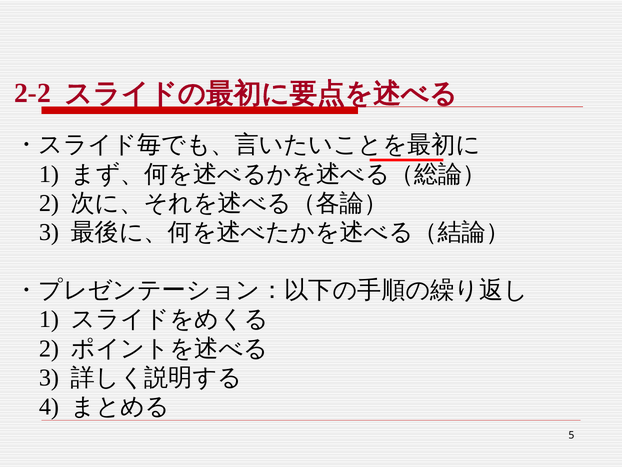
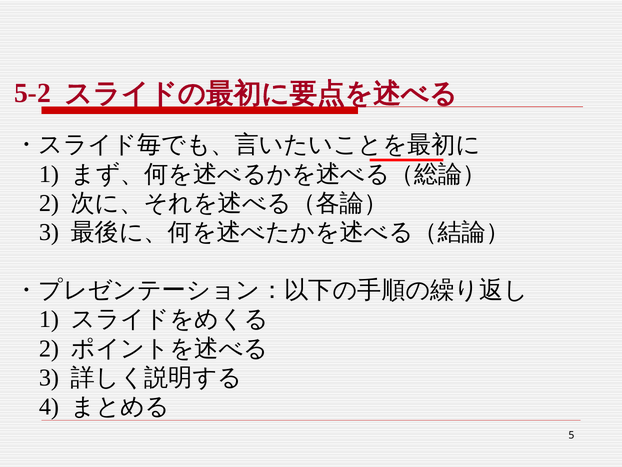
2-2: 2-2 -> 5-2
